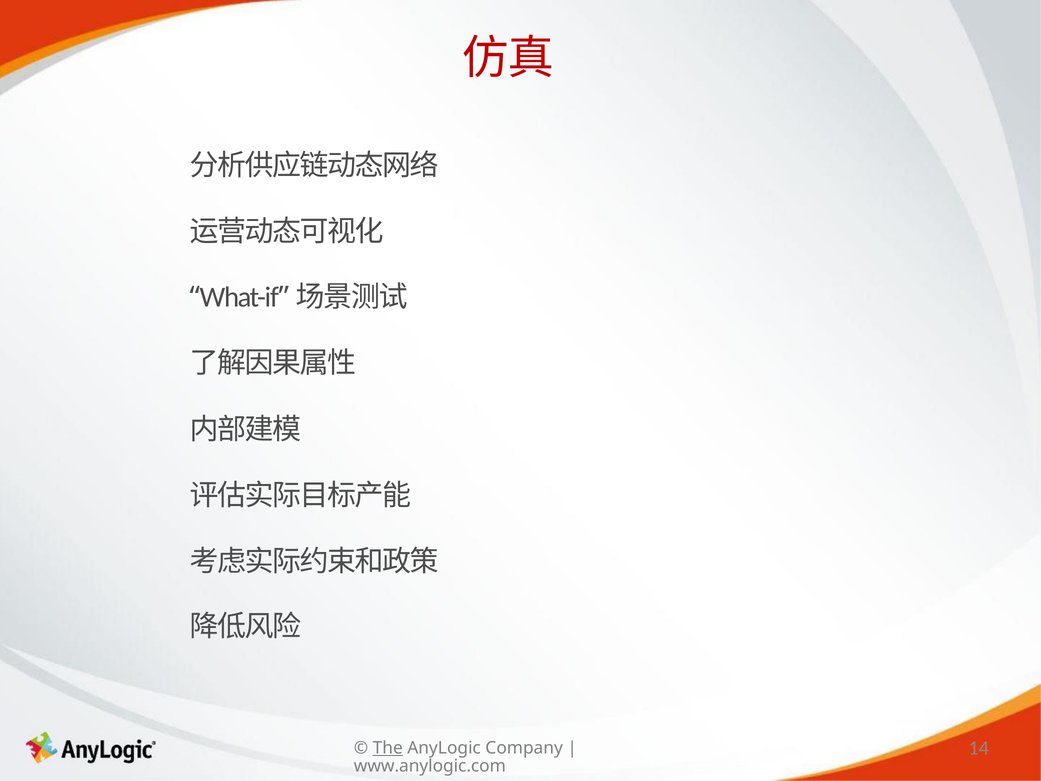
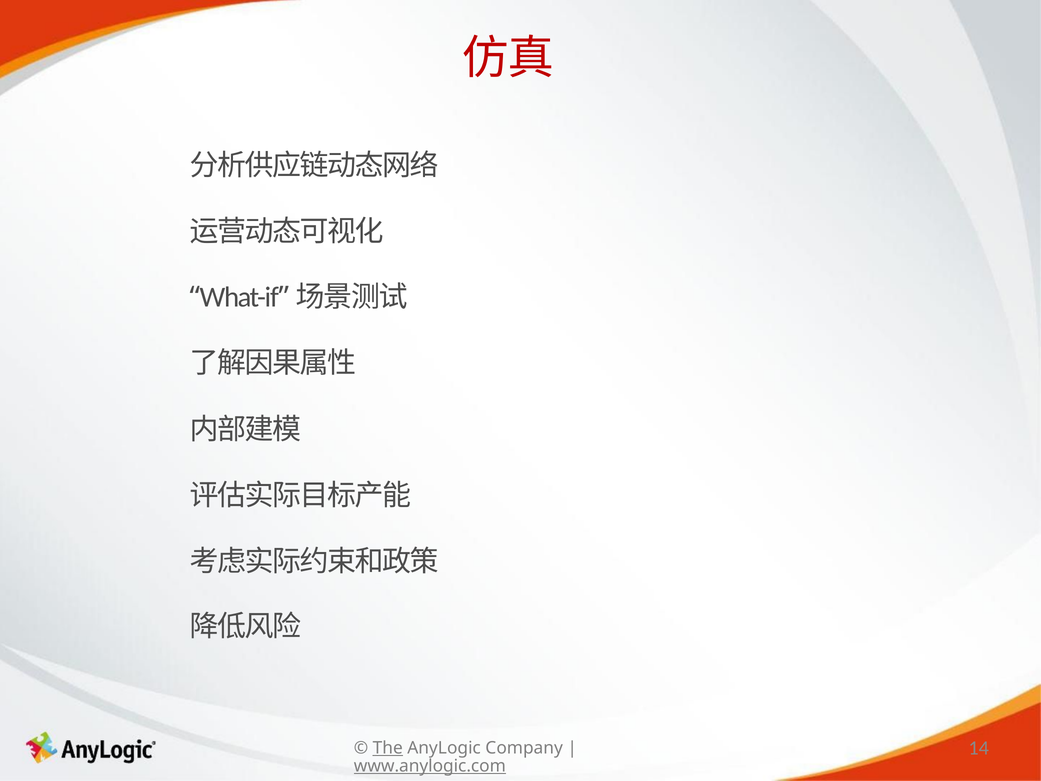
www.anylogic.com underline: none -> present
